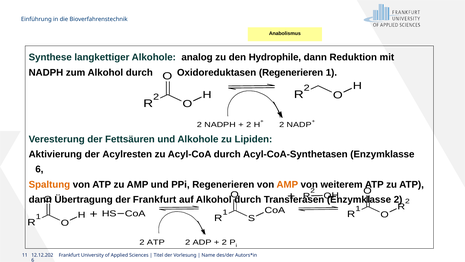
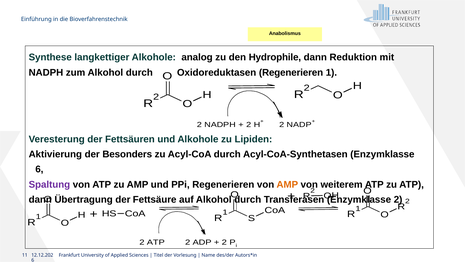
Acylresten: Acylresten -> Besonders
Spaltung colour: orange -> purple
der Frankfurt: Frankfurt -> Fettsäure
